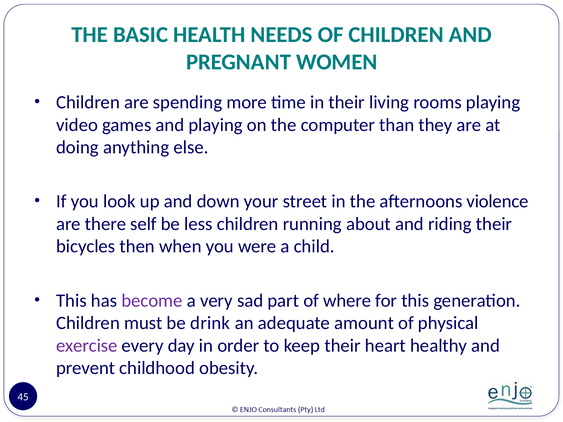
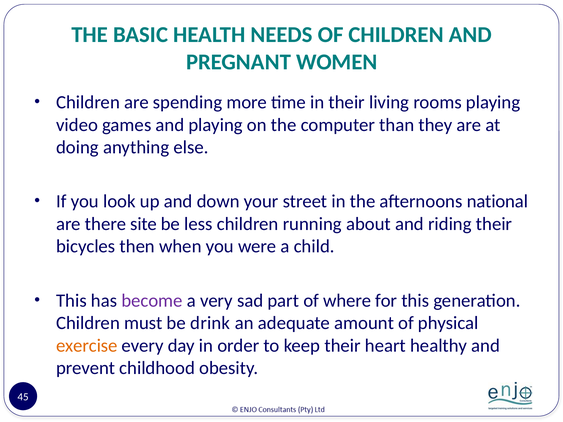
violence: violence -> national
self: self -> site
exercise colour: purple -> orange
